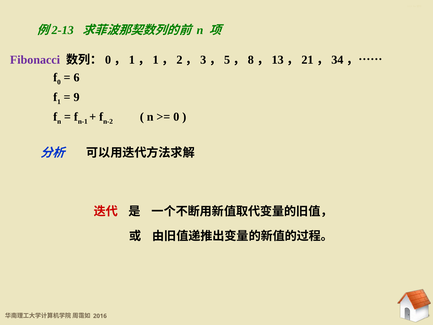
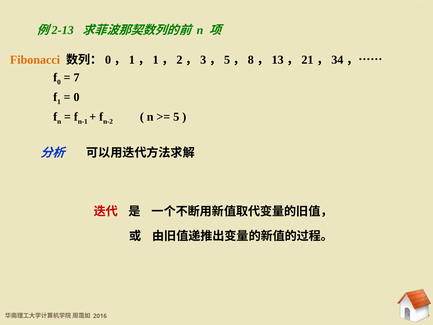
Fibonacci colour: purple -> orange
6: 6 -> 7
9 at (77, 97): 9 -> 0
0 at (176, 117): 0 -> 5
